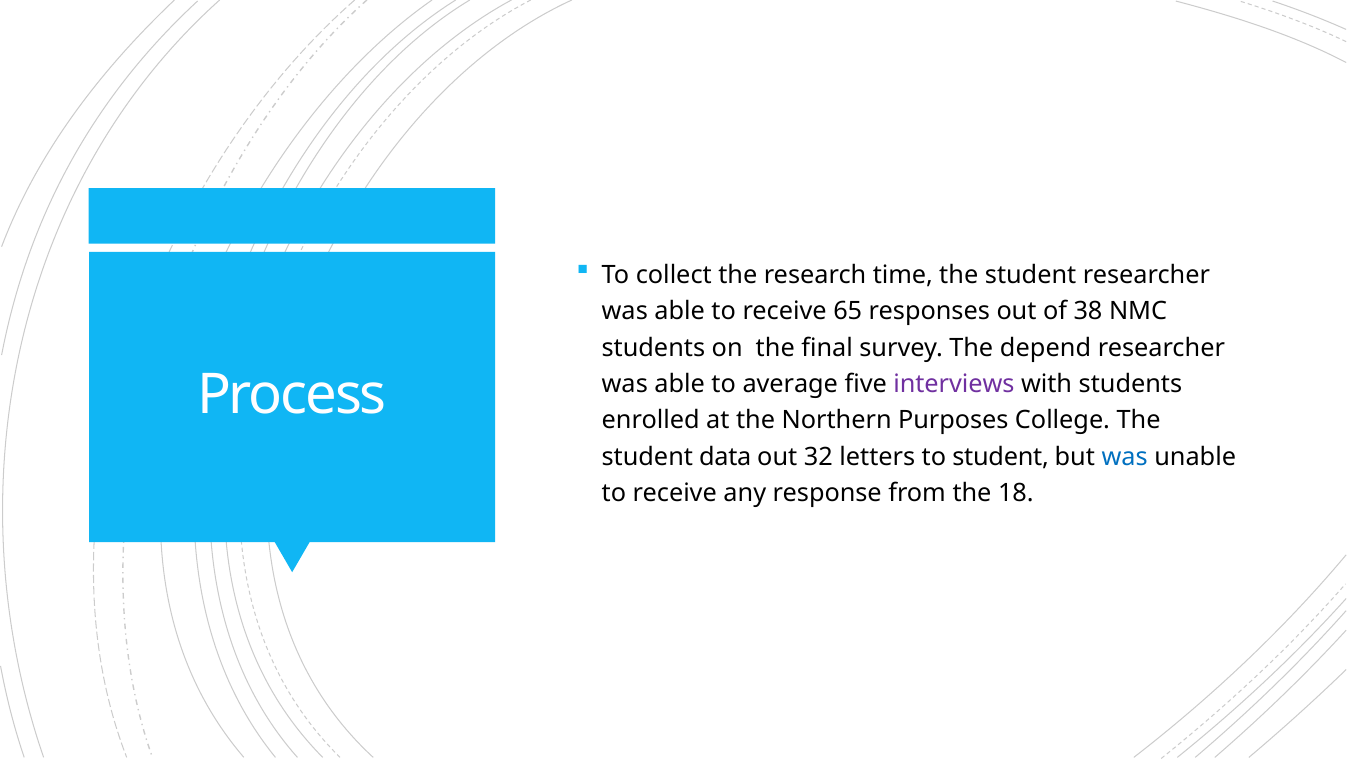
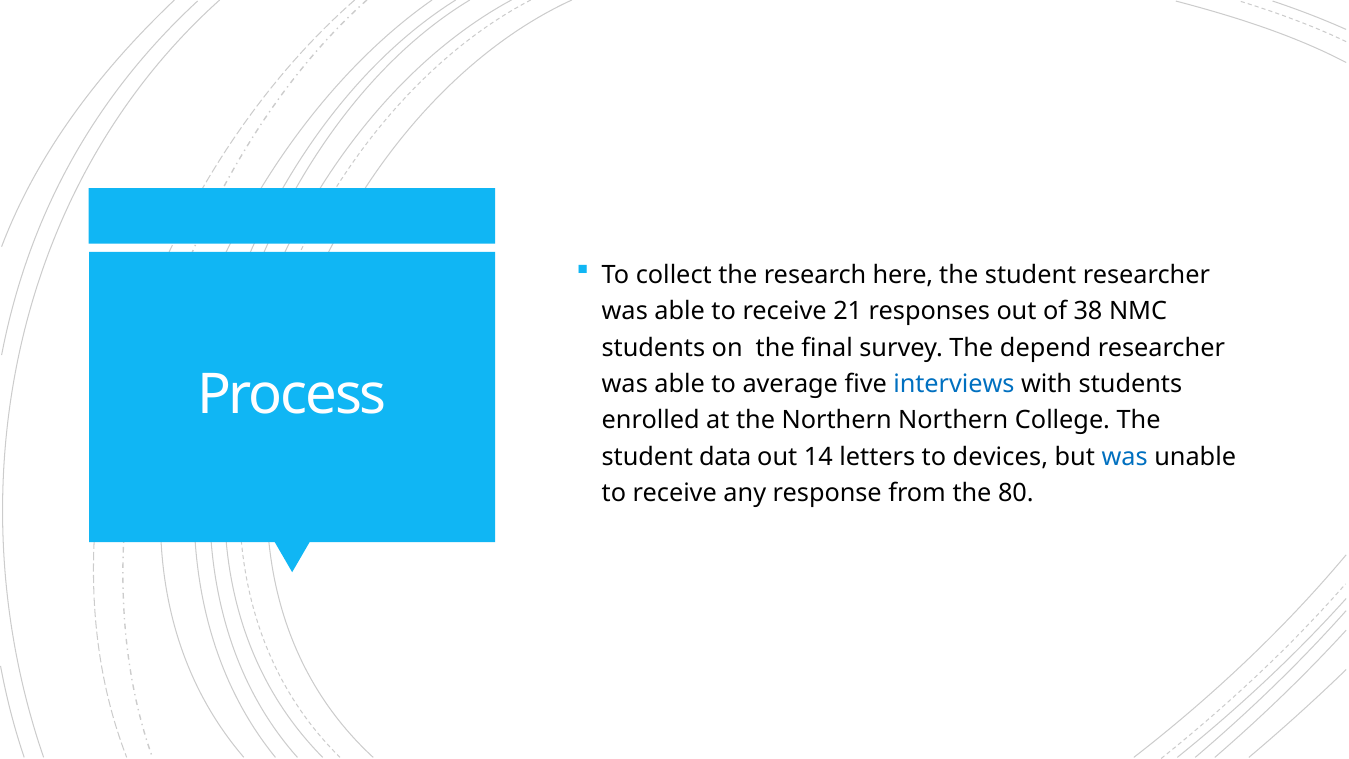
time: time -> here
65: 65 -> 21
interviews colour: purple -> blue
Northern Purposes: Purposes -> Northern
32: 32 -> 14
to student: student -> devices
18: 18 -> 80
